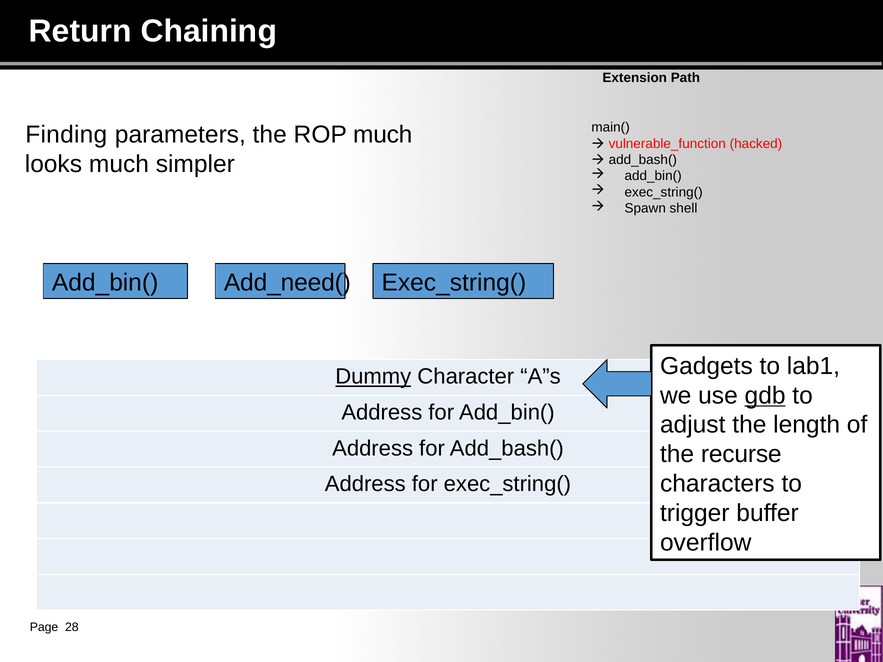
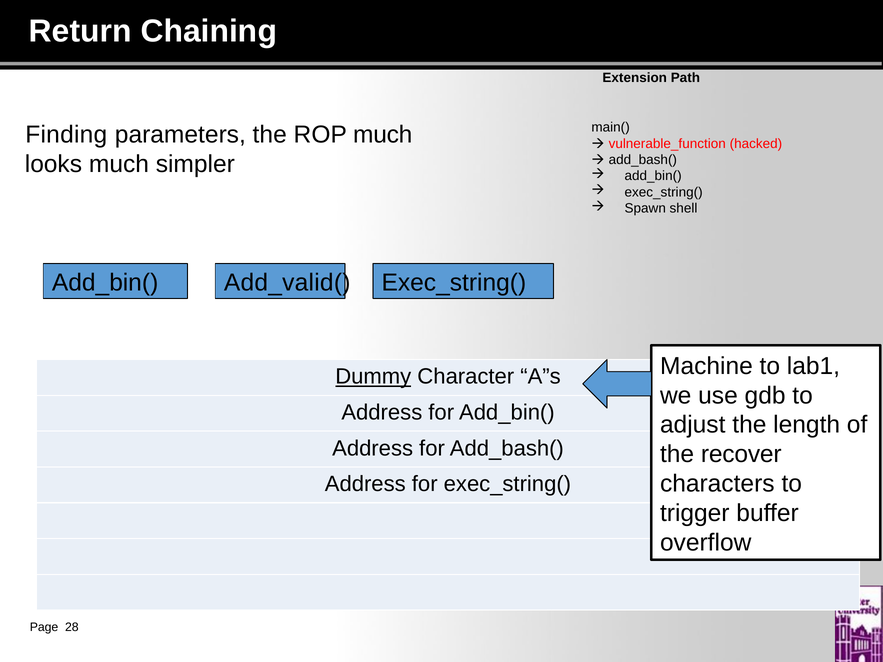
Add_need(: Add_need( -> Add_valid(
Gadgets: Gadgets -> Machine
gdb underline: present -> none
recurse: recurse -> recover
